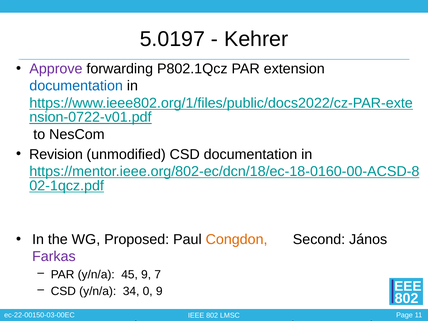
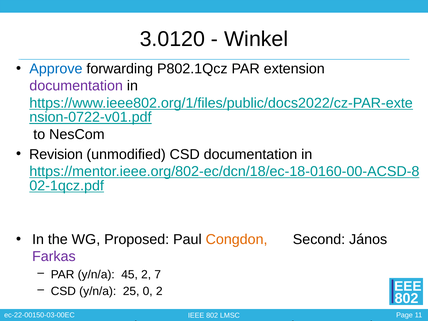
5.0197: 5.0197 -> 3.0120
Kehrer: Kehrer -> Winkel
Approve colour: purple -> blue
documentation at (76, 86) colour: blue -> purple
45 9: 9 -> 2
34: 34 -> 25
0 9: 9 -> 2
